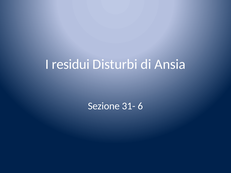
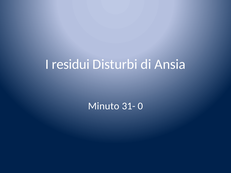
Sezione: Sezione -> Minuto
6: 6 -> 0
